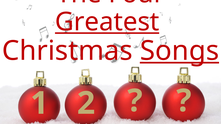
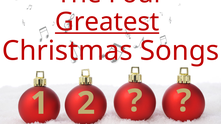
Songs underline: present -> none
